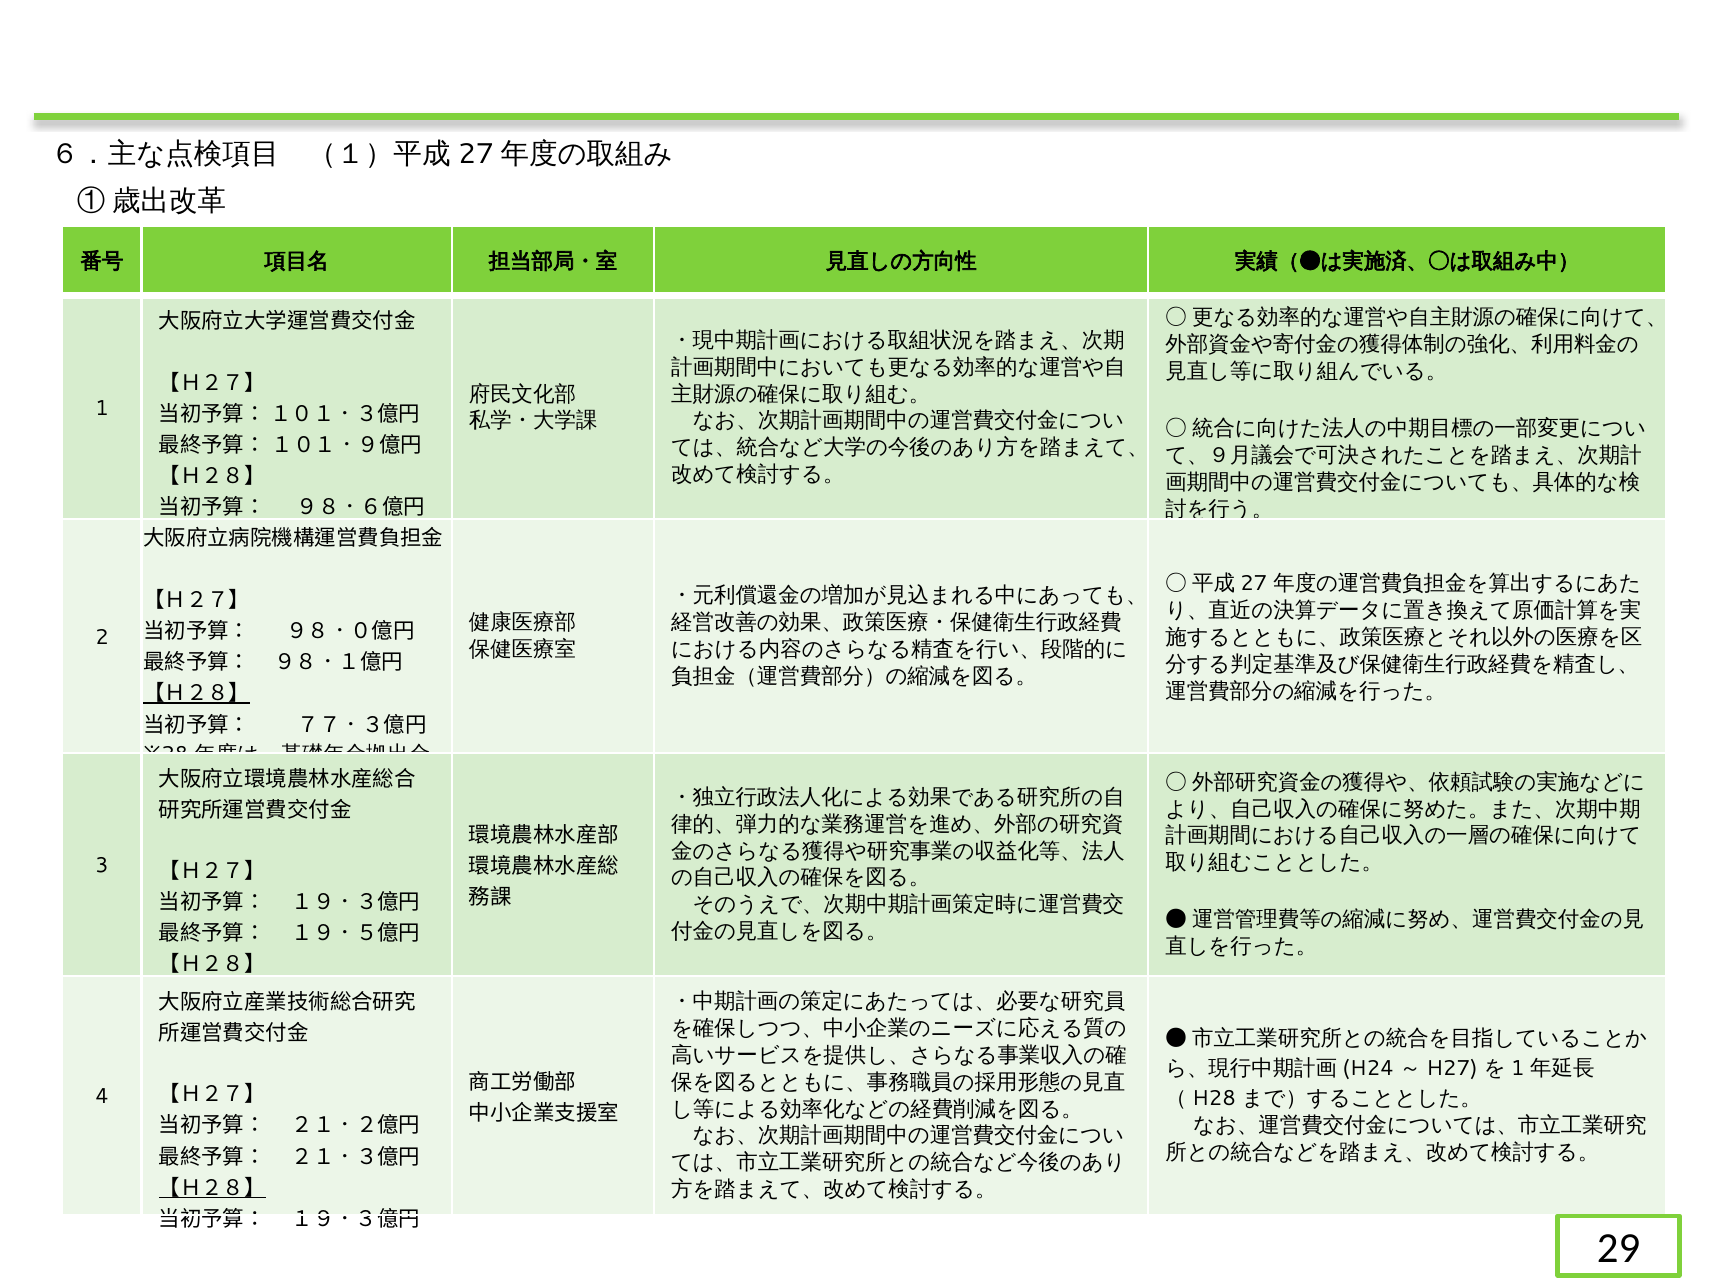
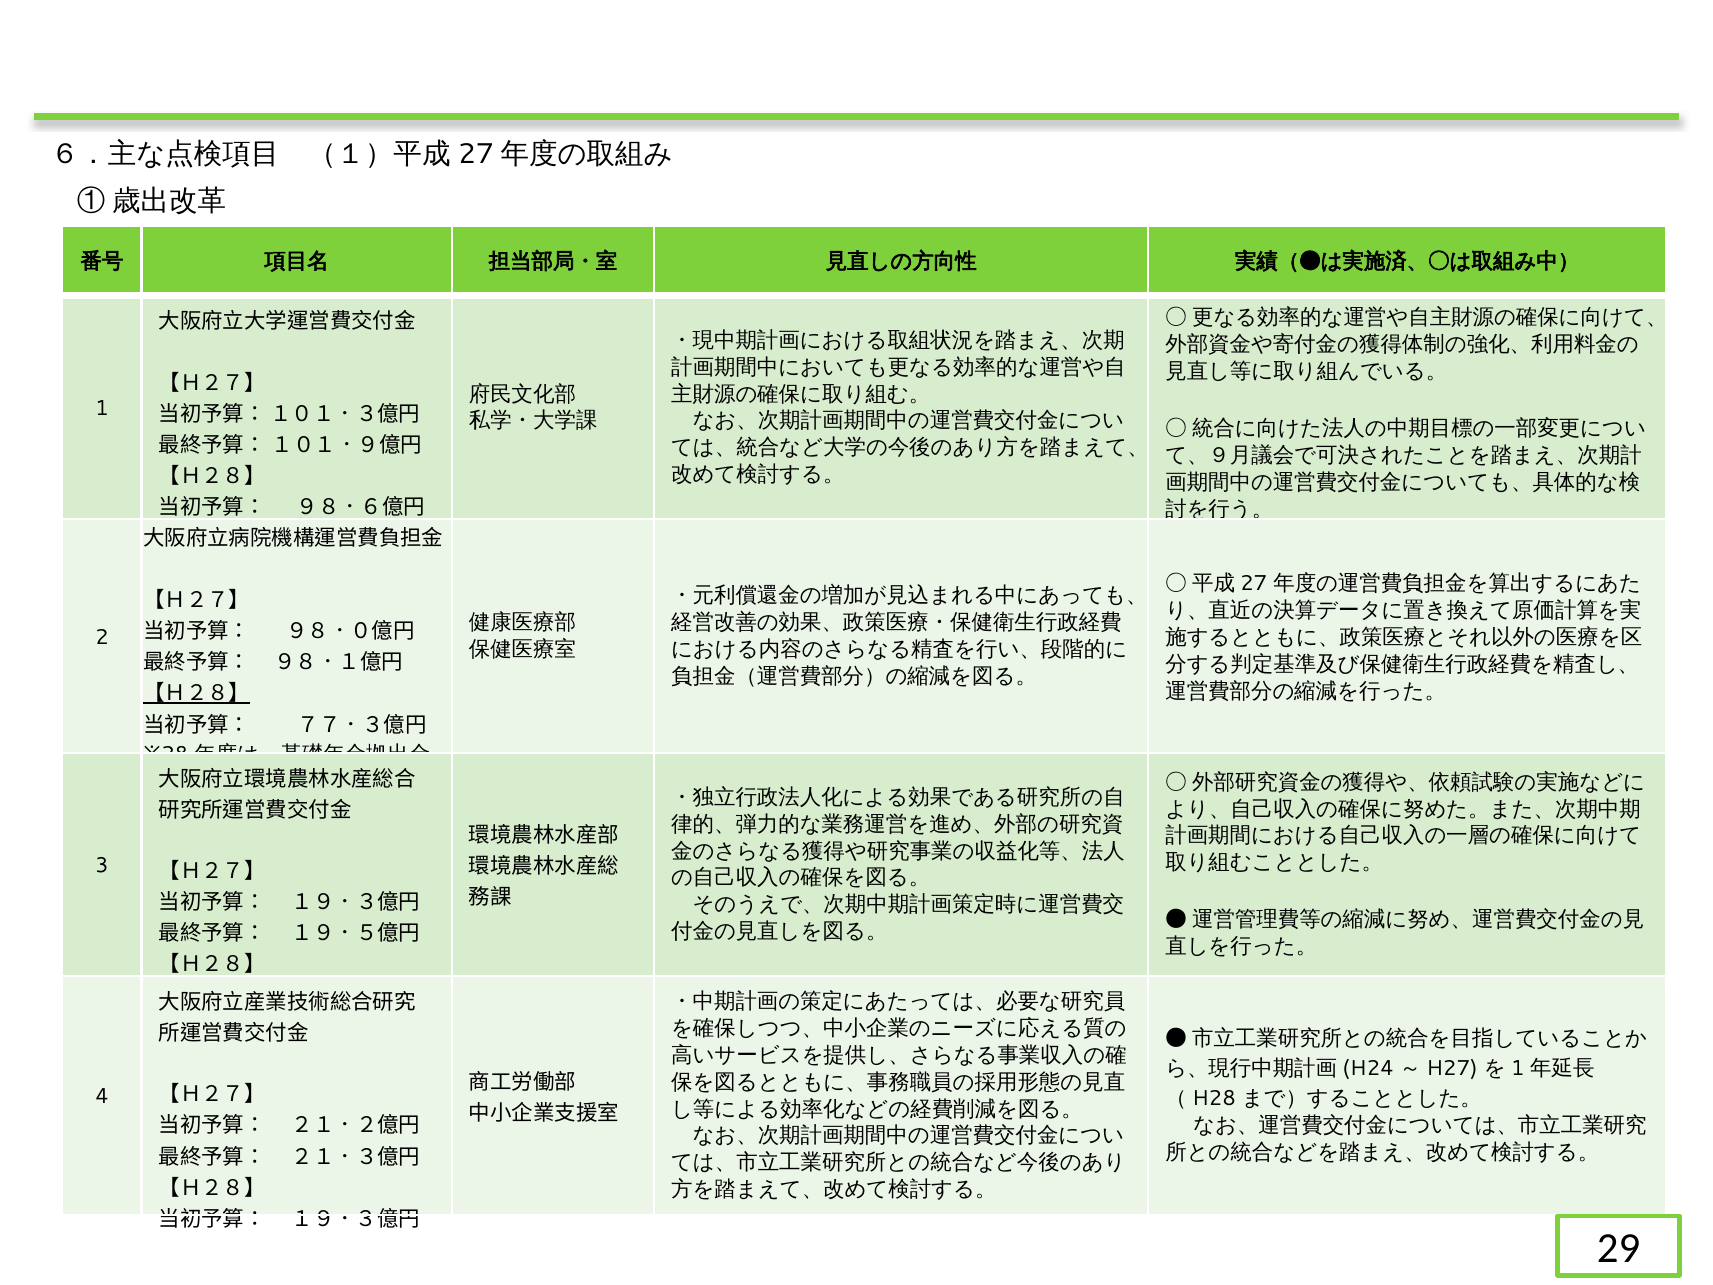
【Ｈ２８】 at (212, 1188) underline: present -> none
